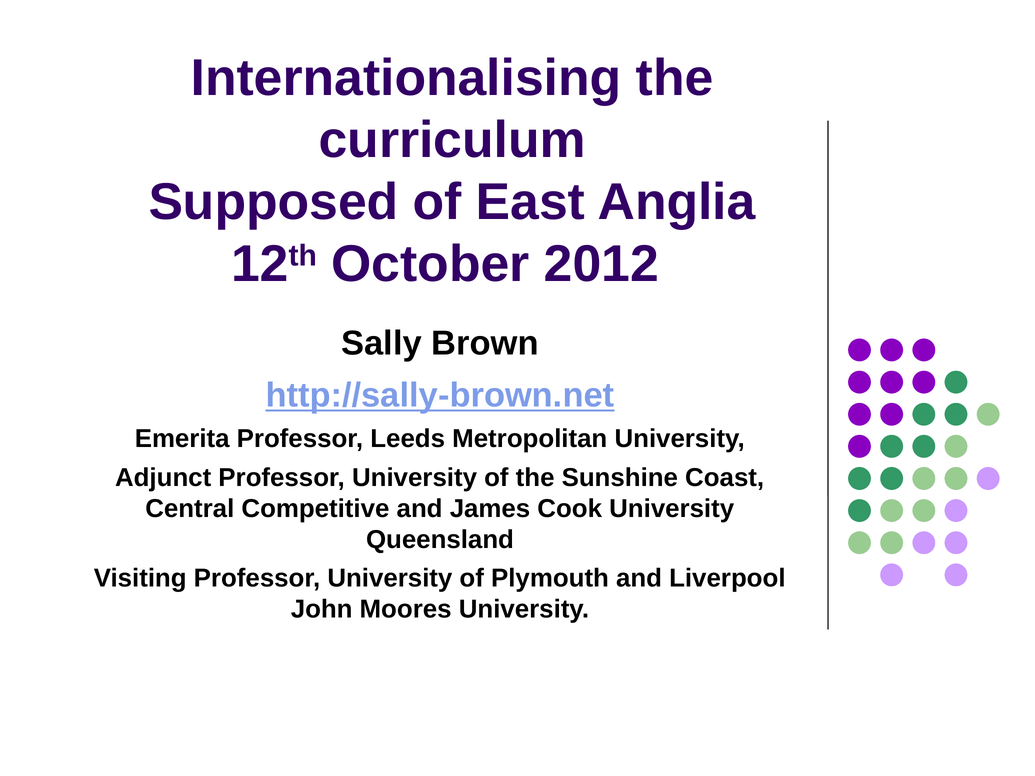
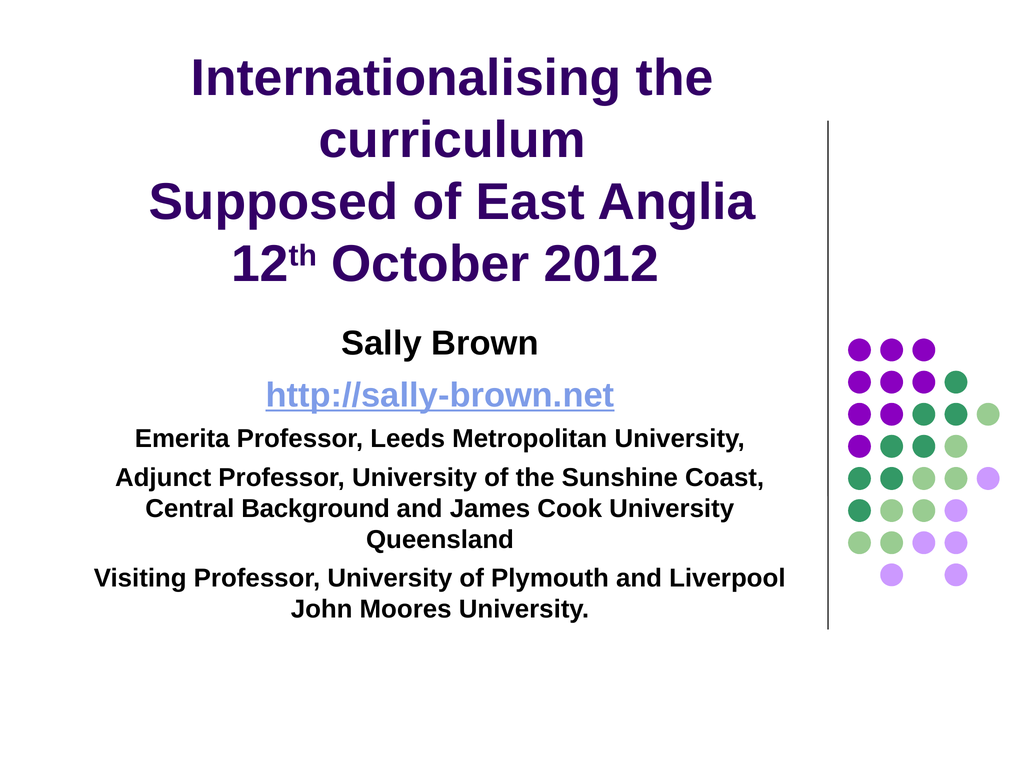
Competitive: Competitive -> Background
